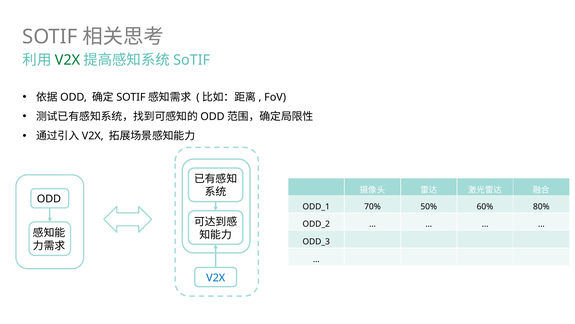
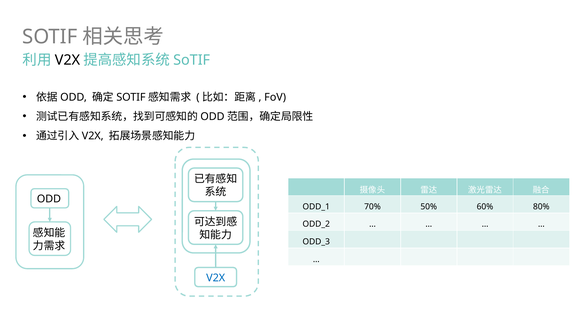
V2X at (67, 60) colour: green -> black
